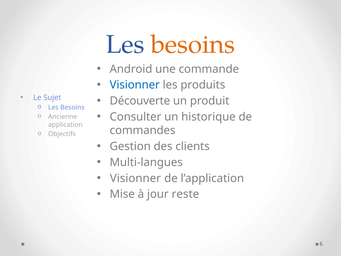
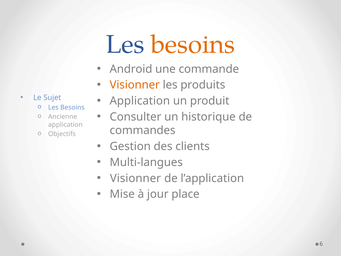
Visionner at (135, 85) colour: blue -> orange
Découverte at (140, 101): Découverte -> Application
reste: reste -> place
